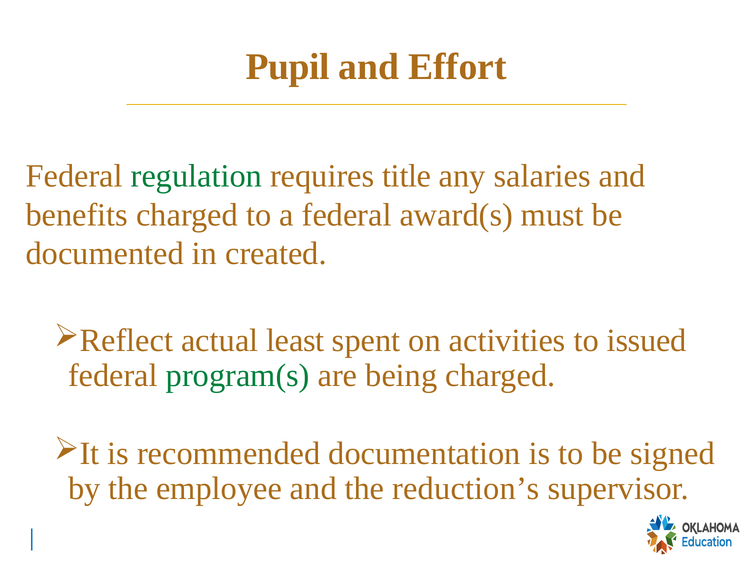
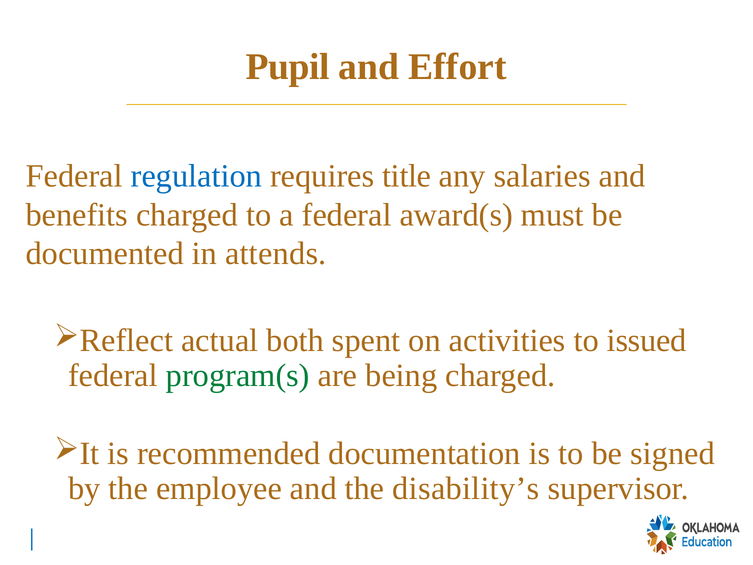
regulation colour: green -> blue
created: created -> attends
least: least -> both
reduction’s: reduction’s -> disability’s
